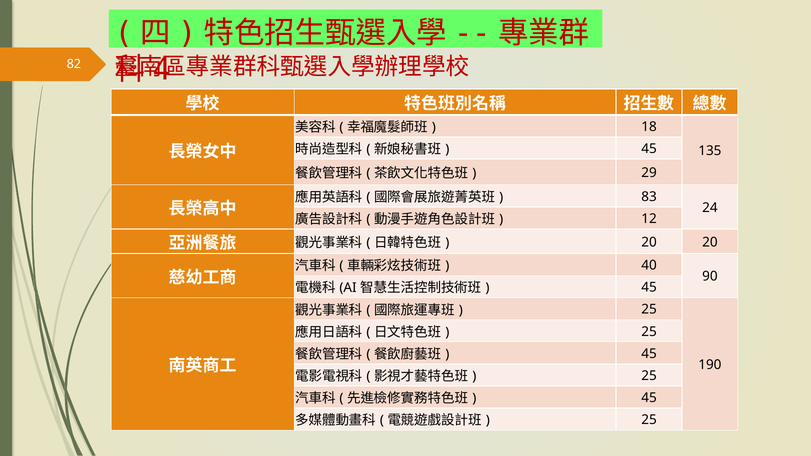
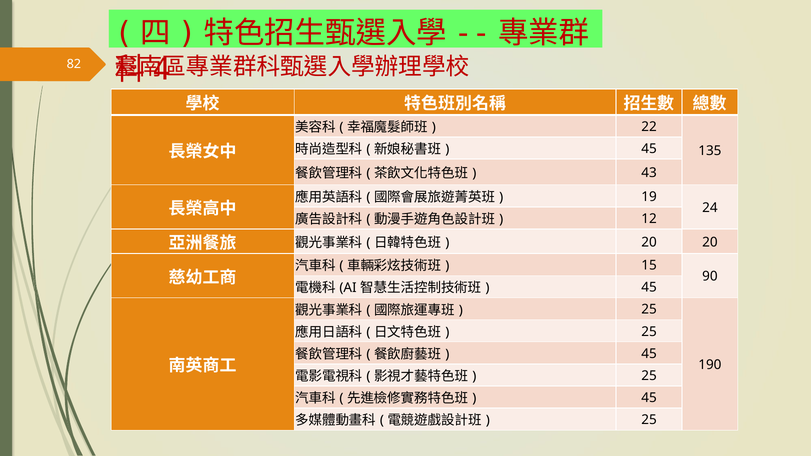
18: 18 -> 22
29: 29 -> 43
83: 83 -> 19
40: 40 -> 15
